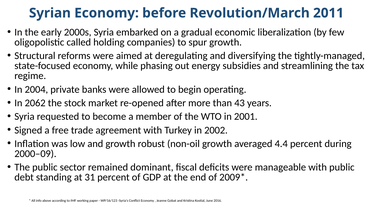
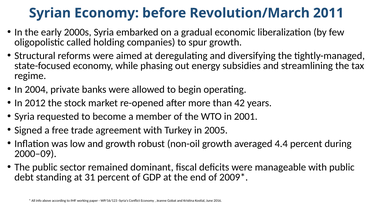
2062: 2062 -> 2012
43: 43 -> 42
2002: 2002 -> 2005
